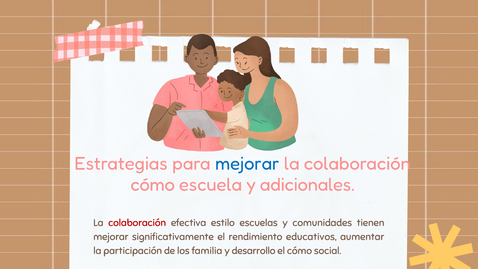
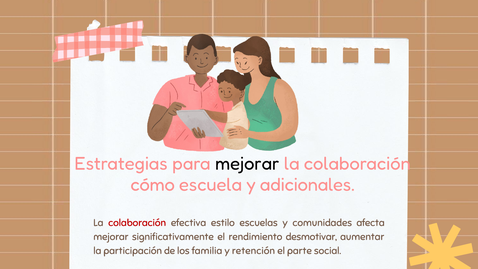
mejorar at (247, 163) colour: blue -> black
tienen: tienen -> afecta
educativos: educativos -> desmotivar
desarrollo: desarrollo -> retención
el cómo: cómo -> parte
